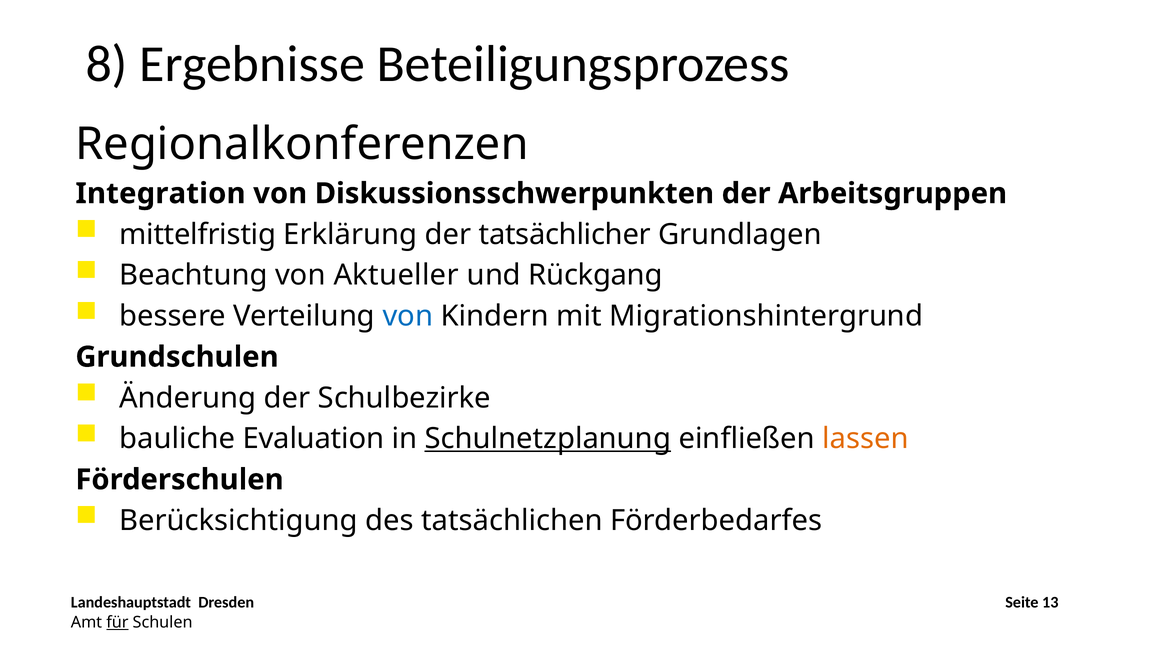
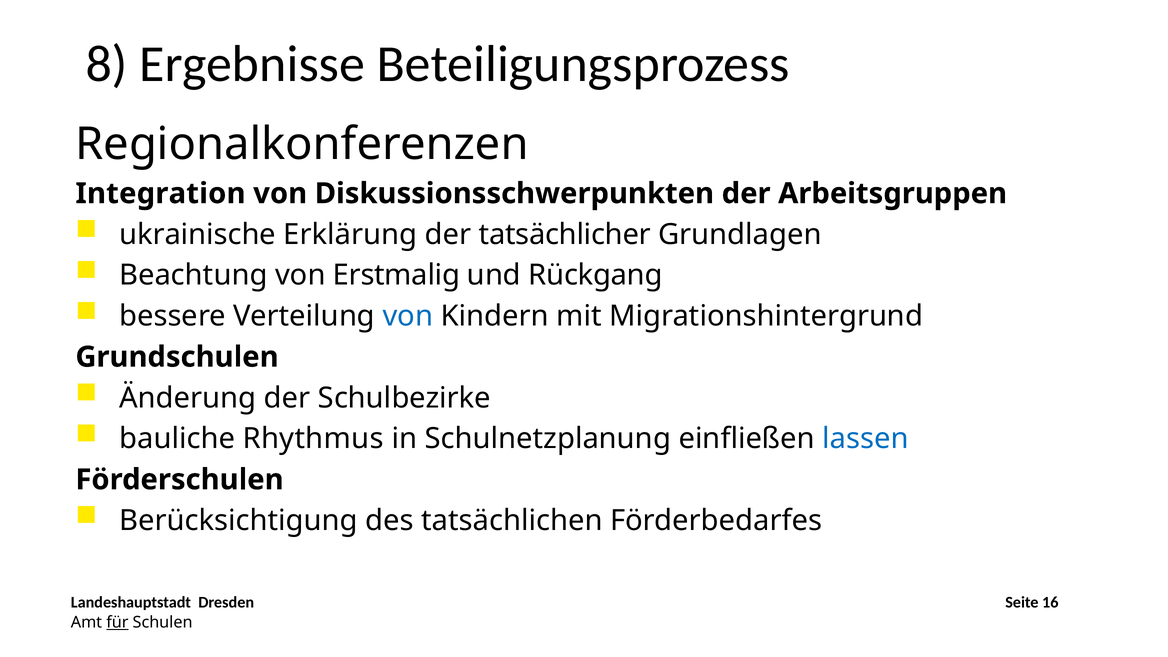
mittelfristig: mittelfristig -> ukrainische
Aktueller: Aktueller -> Erstmalig
Evaluation: Evaluation -> Rhythmus
Schulnetzplanung underline: present -> none
lassen colour: orange -> blue
13: 13 -> 16
